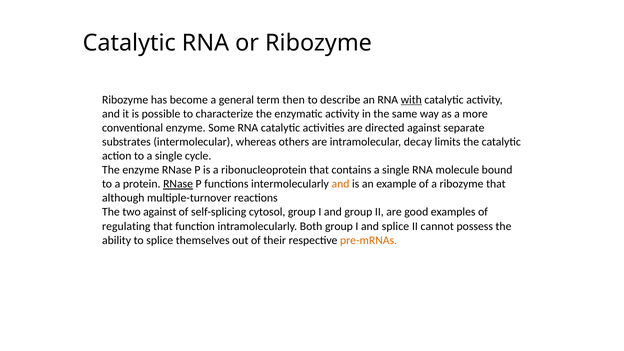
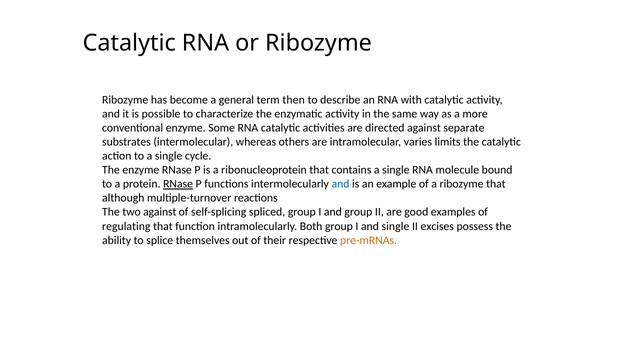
with underline: present -> none
decay: decay -> varies
and at (340, 184) colour: orange -> blue
cytosol: cytosol -> spliced
and splice: splice -> single
cannot: cannot -> excises
